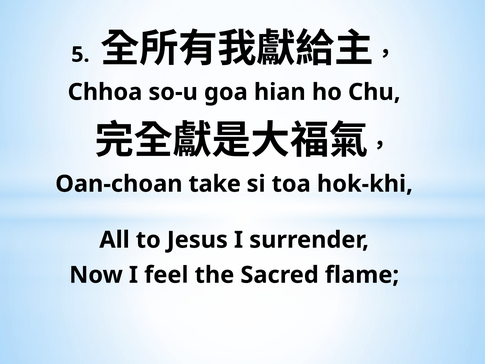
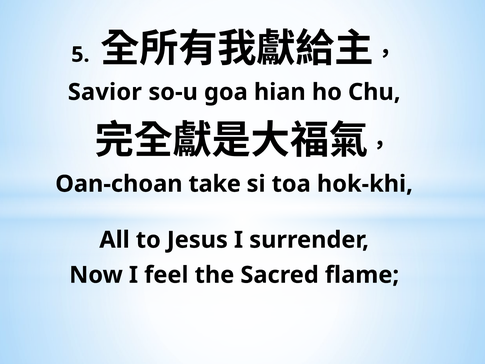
Chhoa: Chhoa -> Savior
